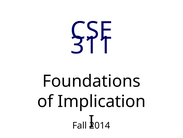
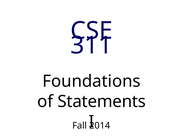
Implication: Implication -> Statements
